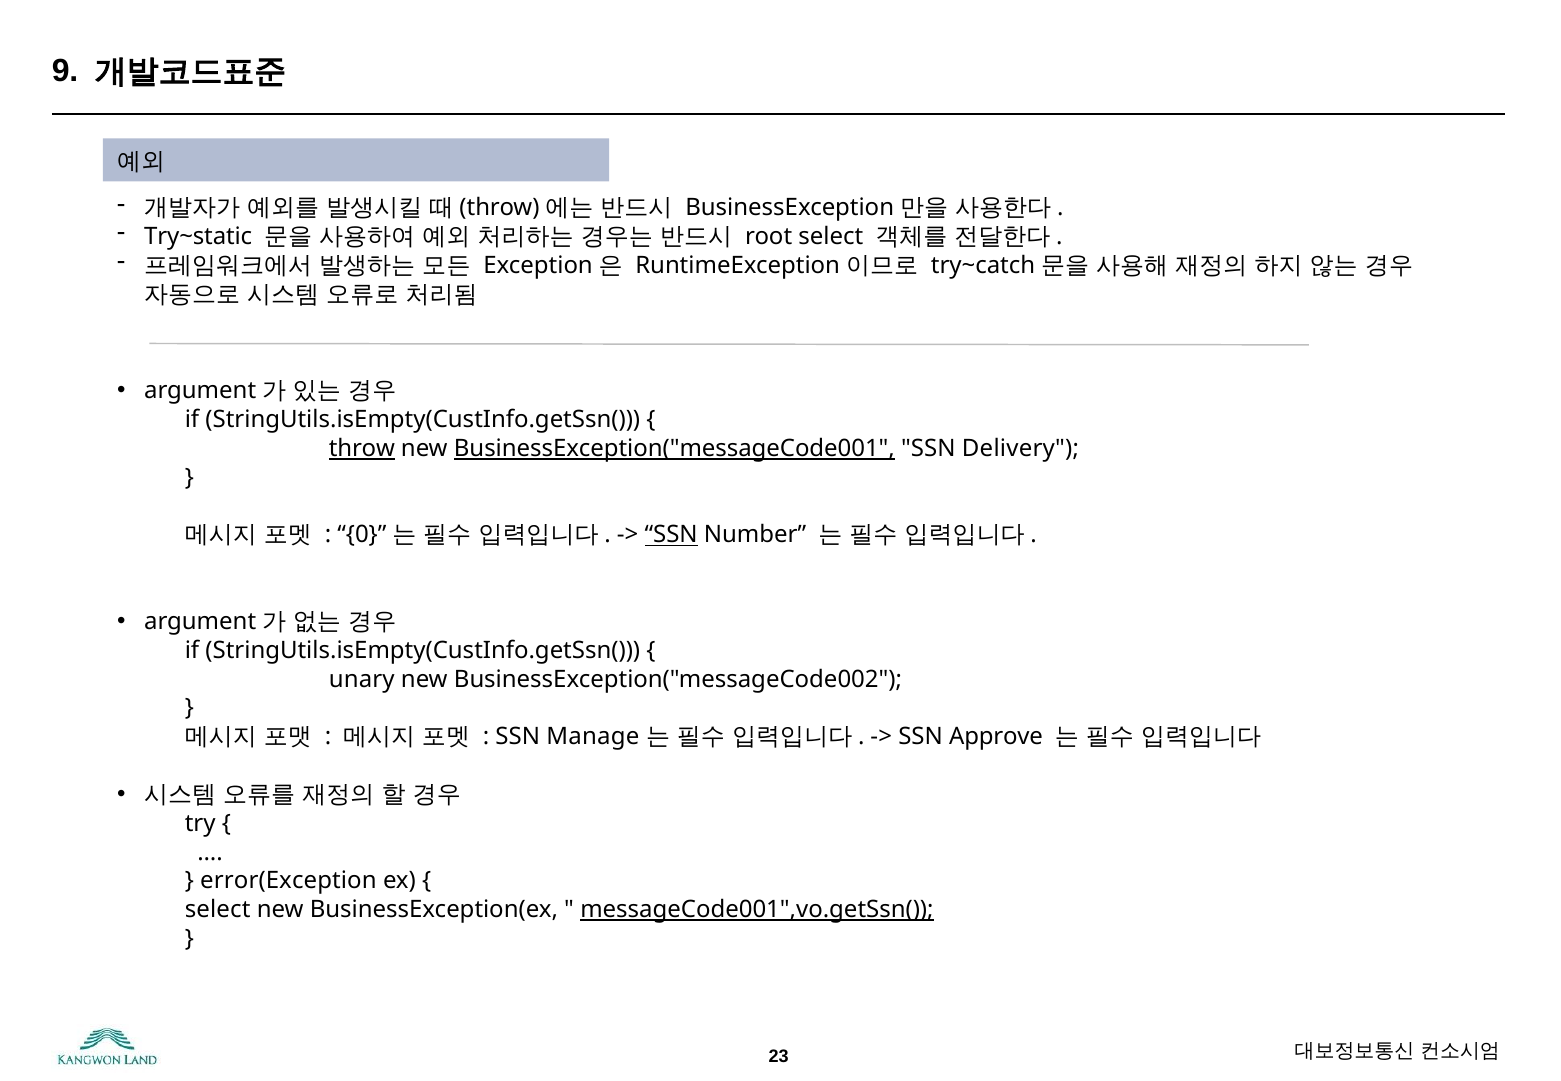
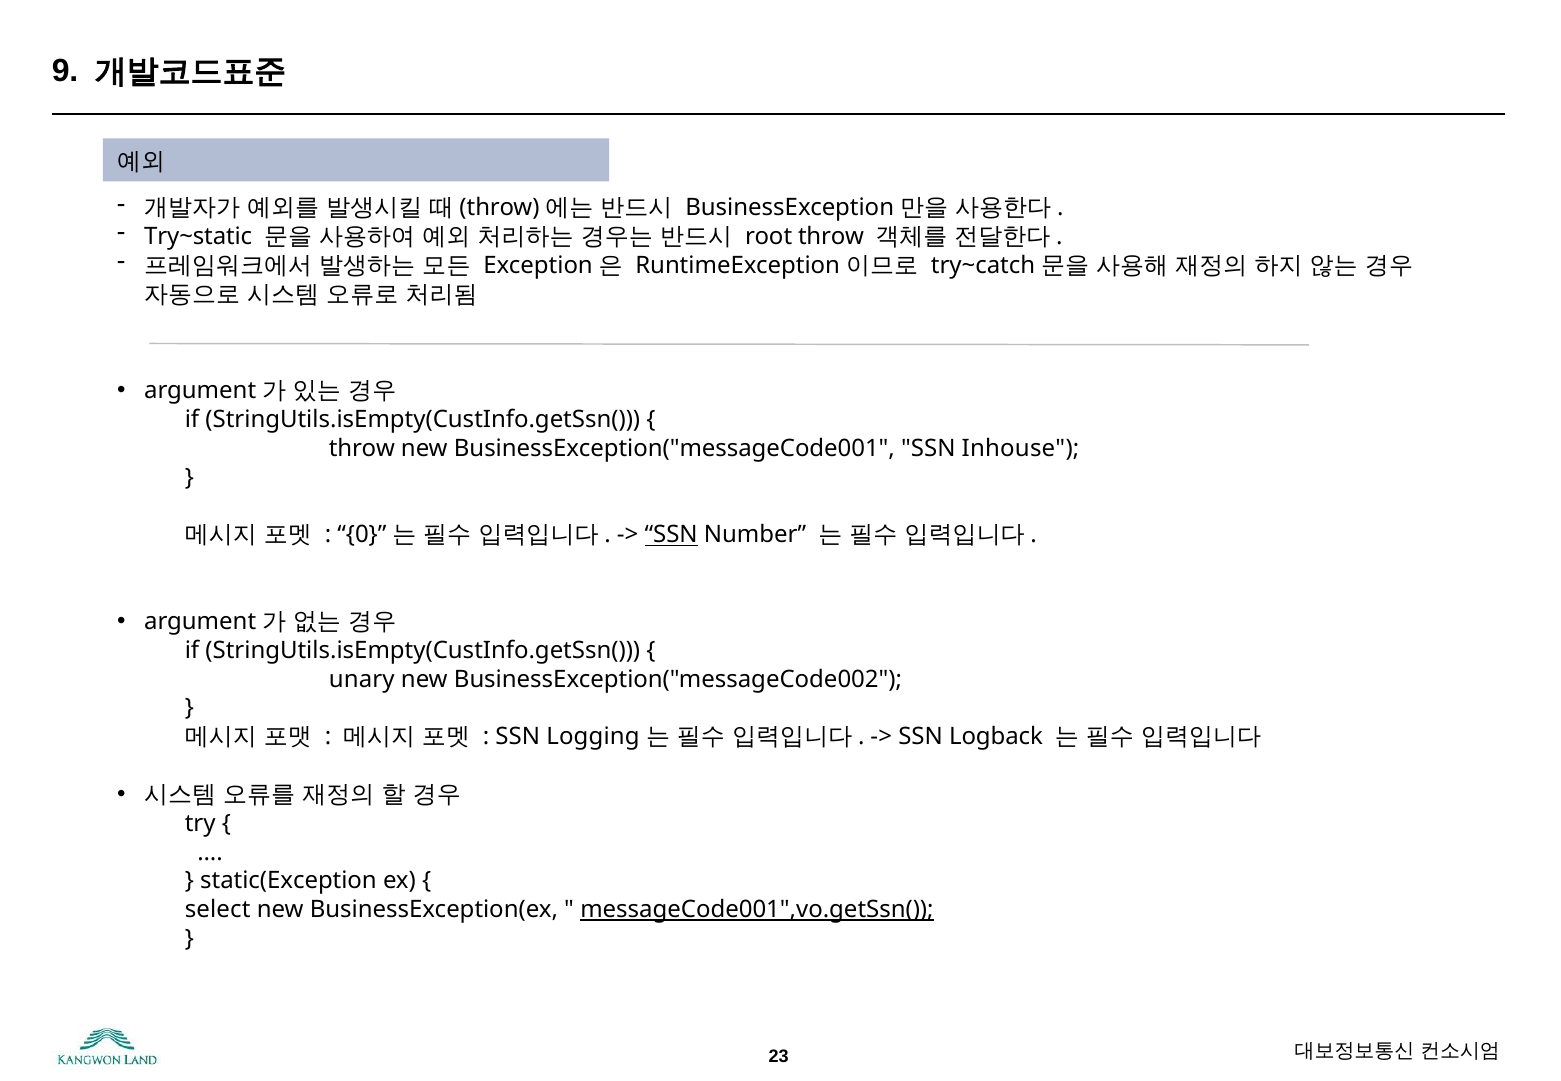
root select: select -> throw
throw at (362, 448) underline: present -> none
BusinessException("messageCode001 underline: present -> none
Delivery: Delivery -> Inhouse
Manage: Manage -> Logging
Approve: Approve -> Logback
error(Exception: error(Exception -> static(Exception
